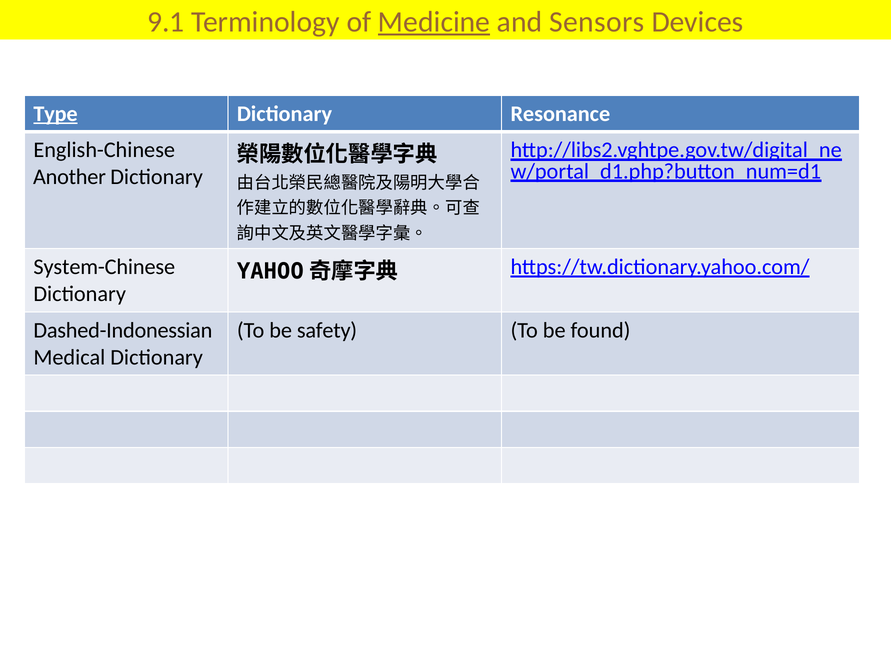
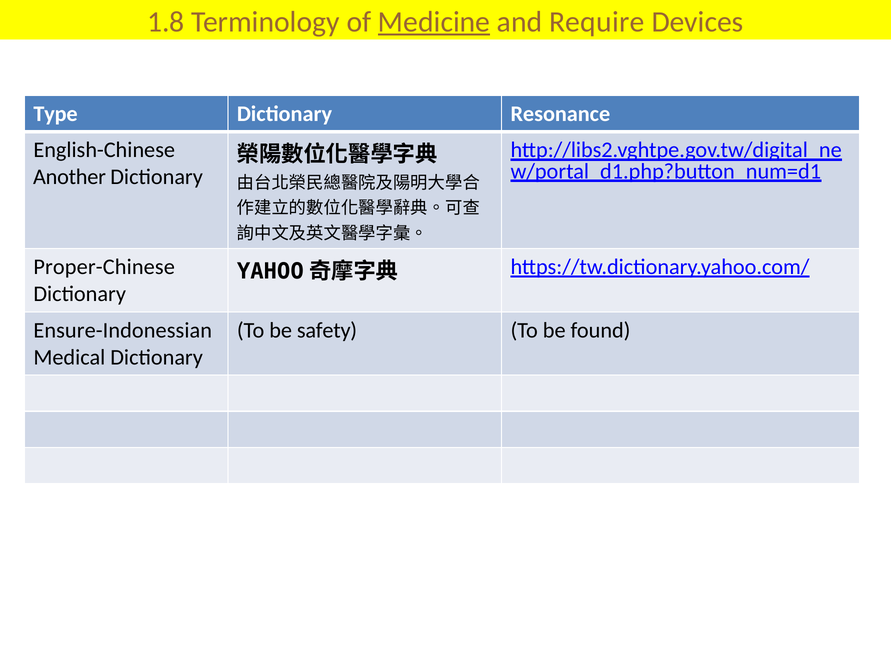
9.1: 9.1 -> 1.8
Sensors: Sensors -> Require
Type underline: present -> none
System-Chinese: System-Chinese -> Proper-Chinese
Dashed-Indonessian: Dashed-Indonessian -> Ensure-Indonessian
